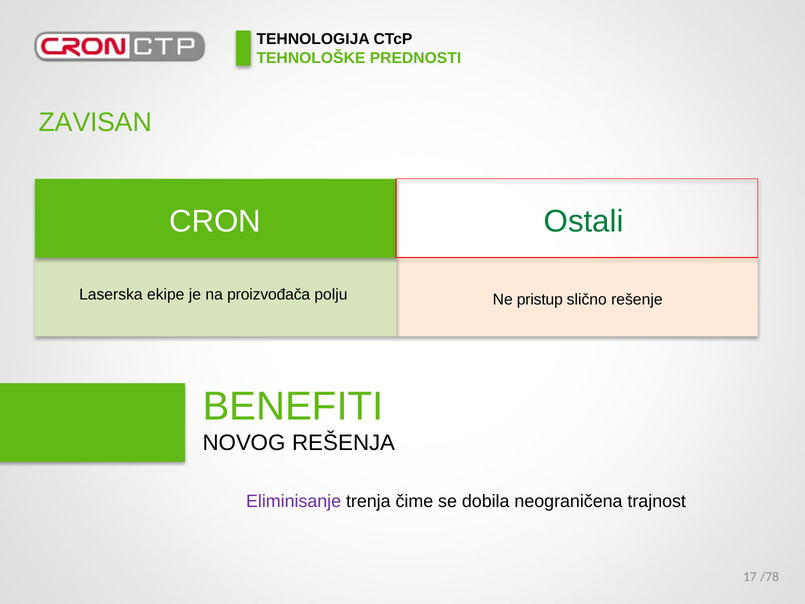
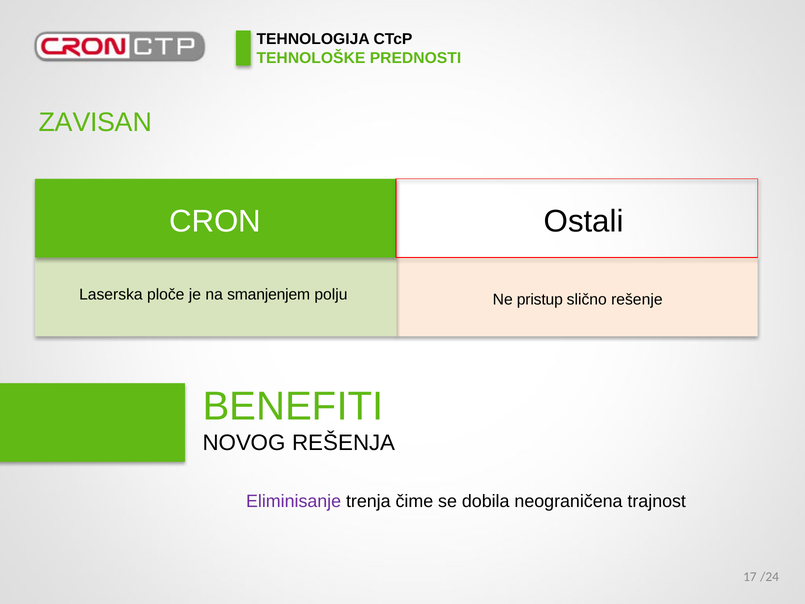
Ostali colour: green -> black
ekipe: ekipe -> ploče
proizvođača: proizvođača -> smanjenjem
/78: /78 -> /24
